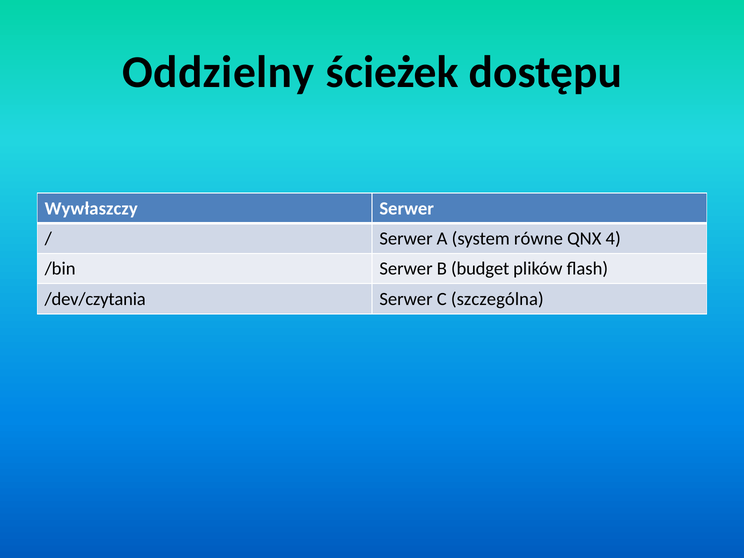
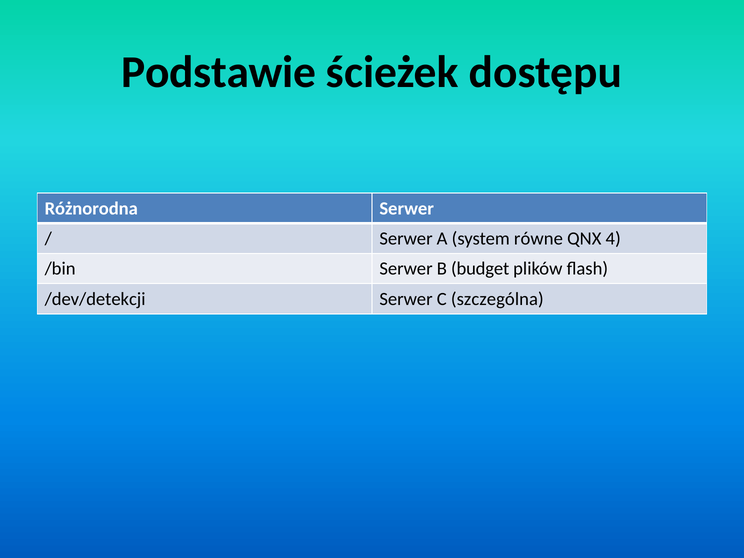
Oddzielny: Oddzielny -> Podstawie
Wywłaszczy: Wywłaszczy -> Różnorodna
/dev/czytania: /dev/czytania -> /dev/detekcji
